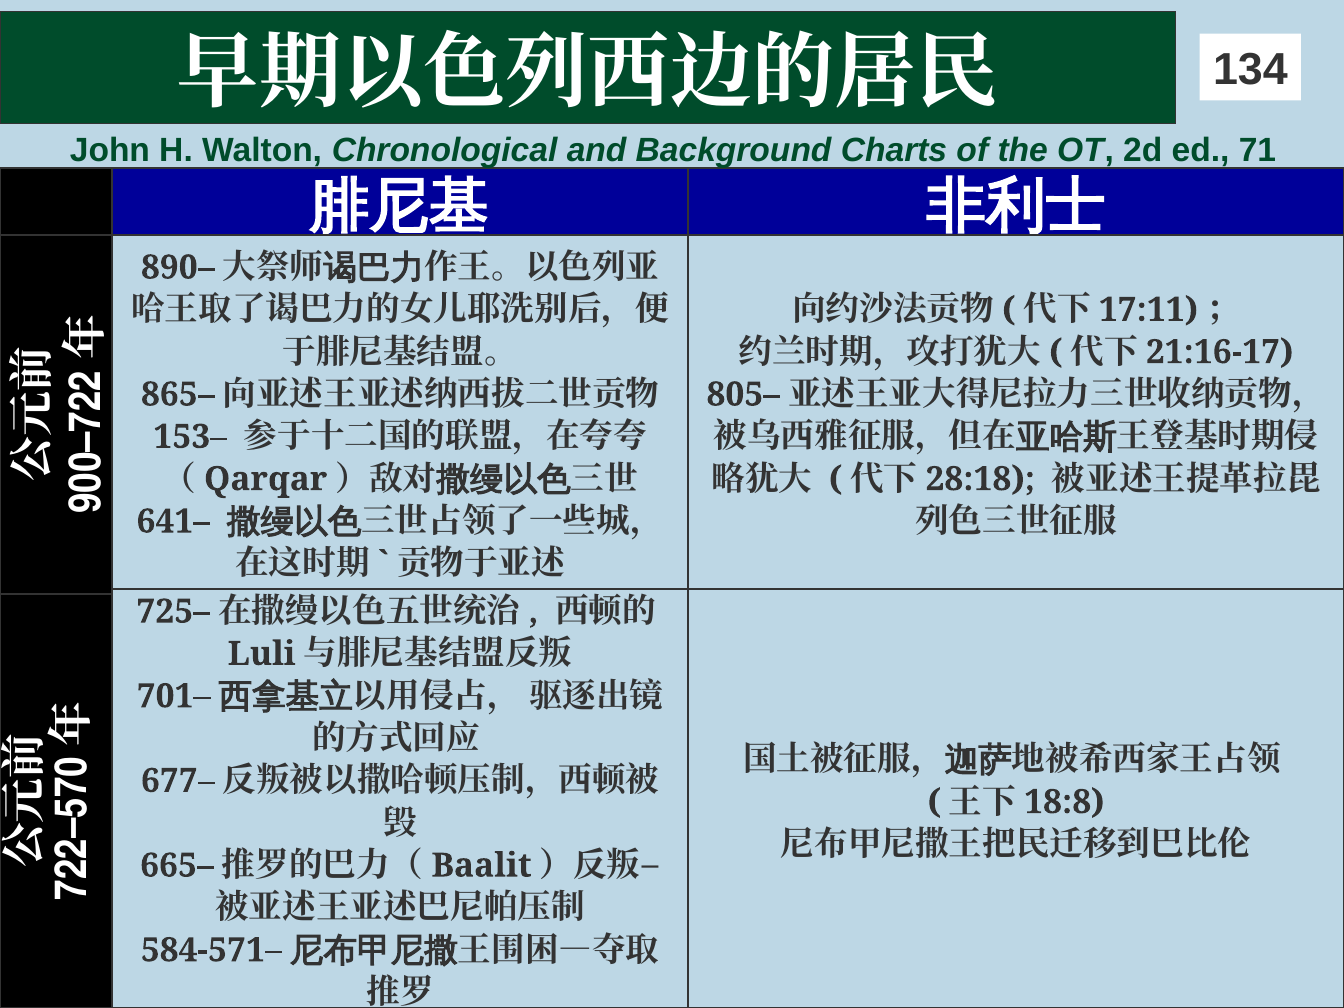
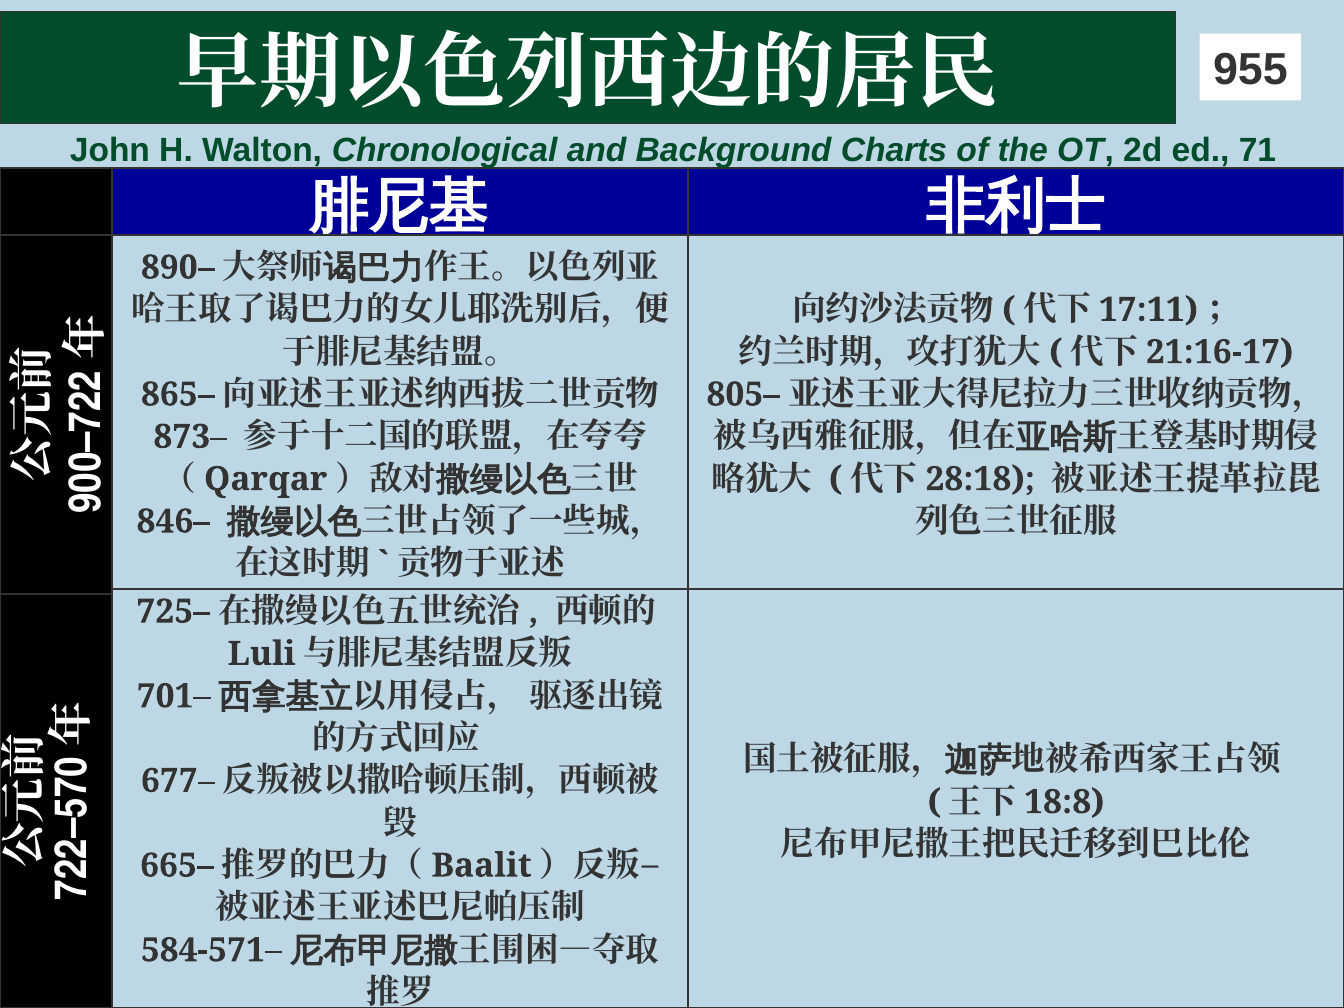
134: 134 -> 955
153–: 153– -> 873–
641–: 641– -> 846–
